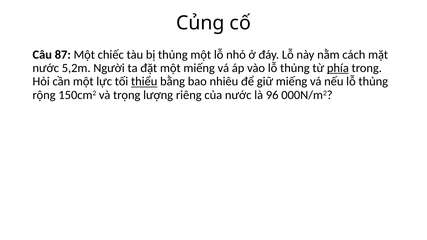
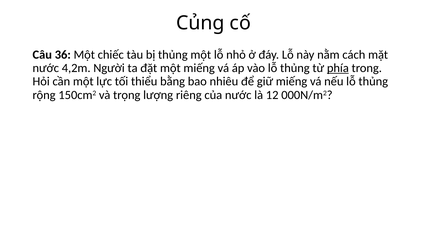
87: 87 -> 36
5,2m: 5,2m -> 4,2m
thiểu underline: present -> none
96: 96 -> 12
